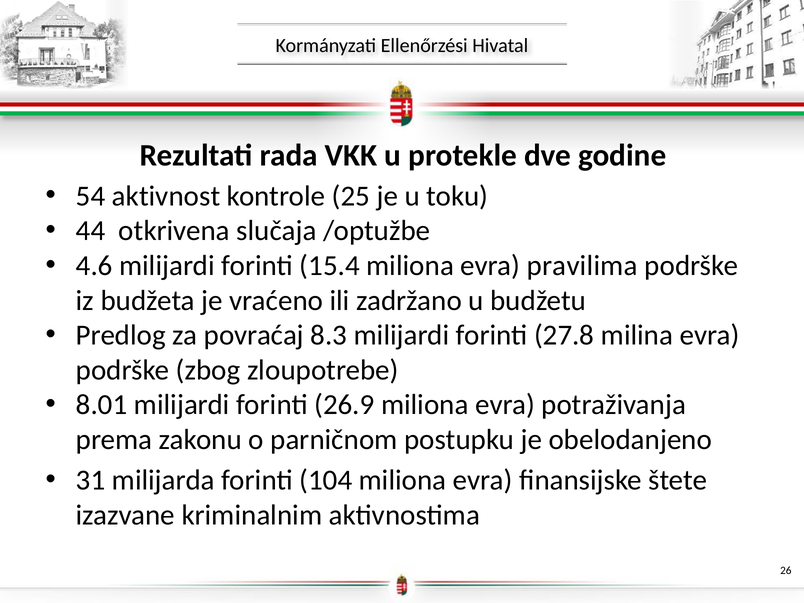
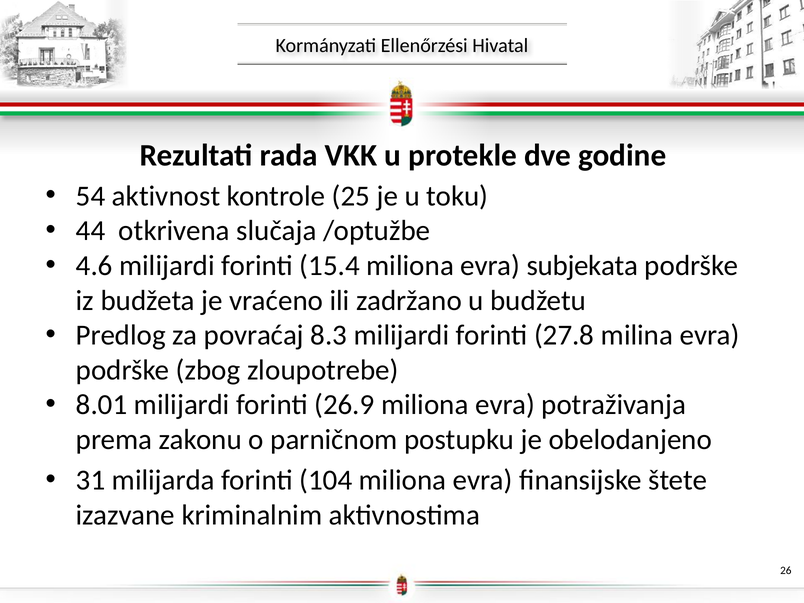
pravilima: pravilima -> subjekata
